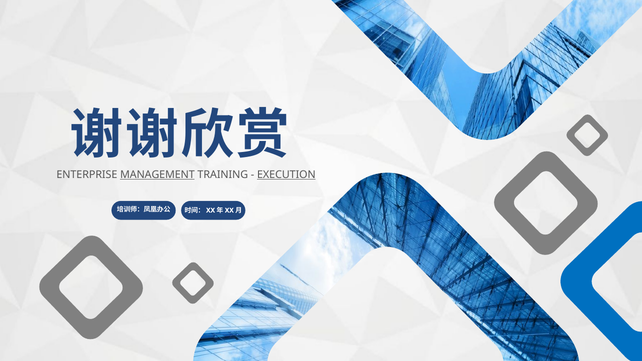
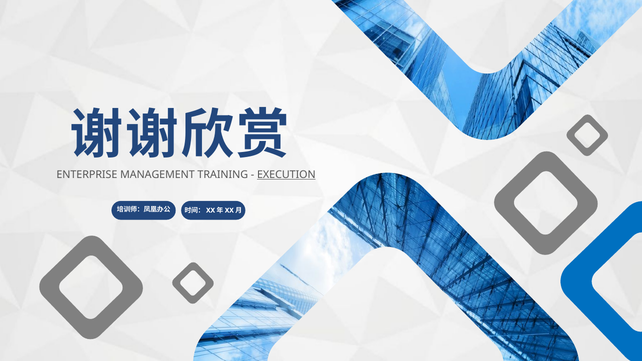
MANAGEMENT underline: present -> none
